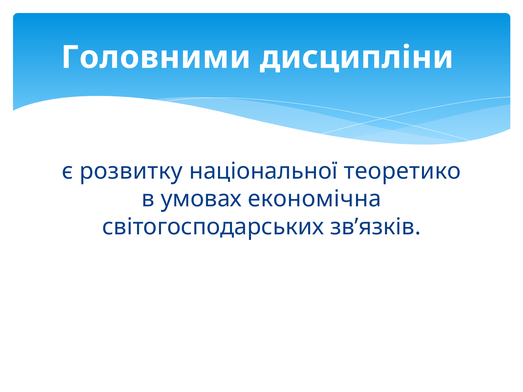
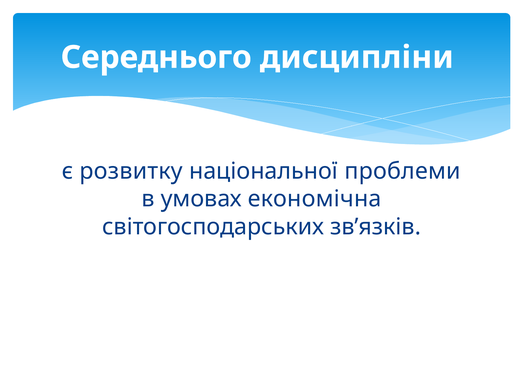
Головними: Головними -> Середнього
теоретико: теоретико -> проблеми
